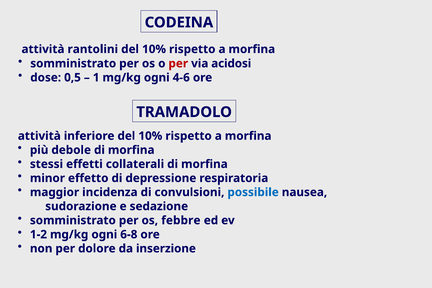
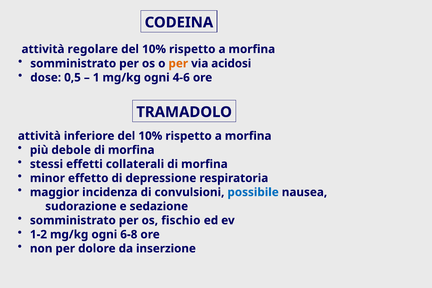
rantolini: rantolini -> regolare
per at (178, 63) colour: red -> orange
febbre: febbre -> fischio
